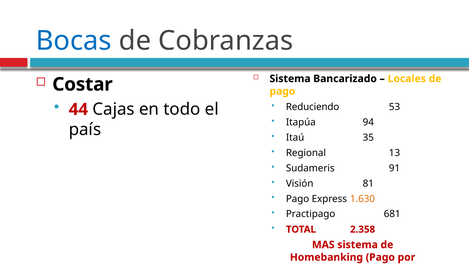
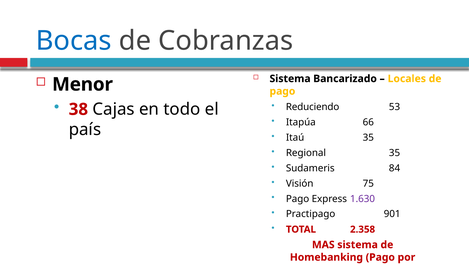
Costar: Costar -> Menor
44: 44 -> 38
94: 94 -> 66
Regional 13: 13 -> 35
91: 91 -> 84
81: 81 -> 75
1.630 colour: orange -> purple
681: 681 -> 901
